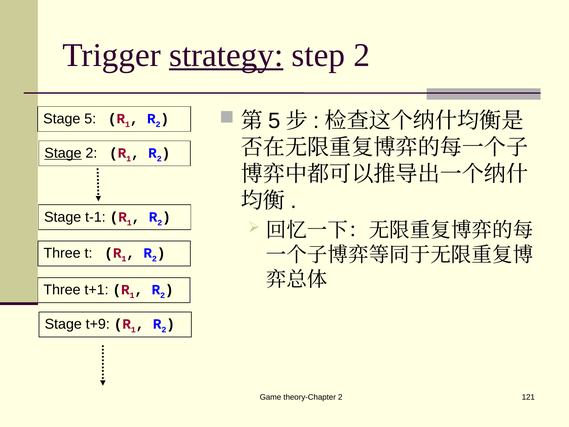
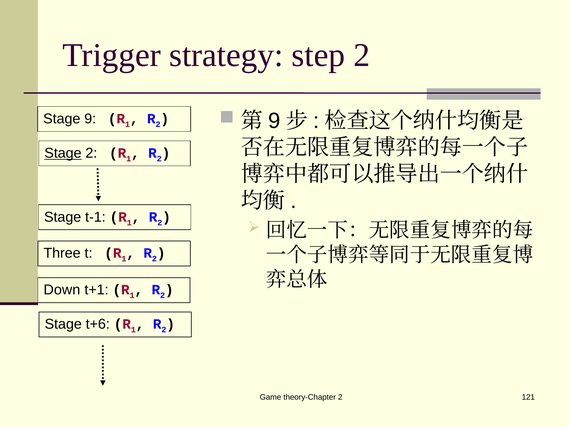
strategy underline: present -> none
5 at (274, 121): 5 -> 9
Stage 5: 5 -> 9
Three at (62, 290): Three -> Down
t+9: t+9 -> t+6
